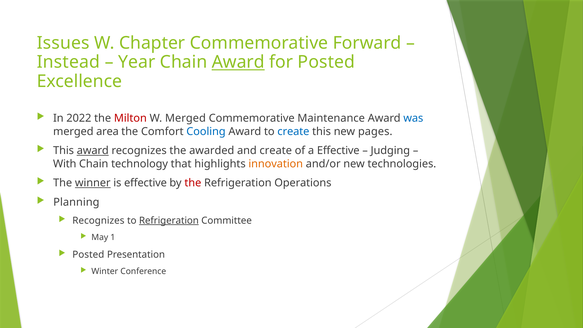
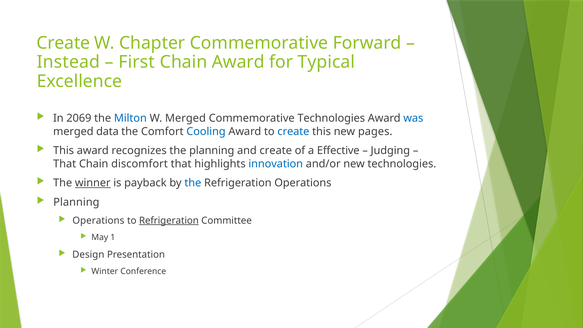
Issues at (63, 43): Issues -> Create
Year: Year -> First
Award at (238, 62) underline: present -> none
for Posted: Posted -> Typical
2022: 2022 -> 2069
Milton colour: red -> blue
Commemorative Maintenance: Maintenance -> Technologies
area: area -> data
award at (93, 151) underline: present -> none
the awarded: awarded -> planning
With at (65, 164): With -> That
technology: technology -> discomfort
innovation colour: orange -> blue
is effective: effective -> payback
the at (193, 183) colour: red -> blue
Recognizes at (98, 220): Recognizes -> Operations
Posted at (88, 254): Posted -> Design
